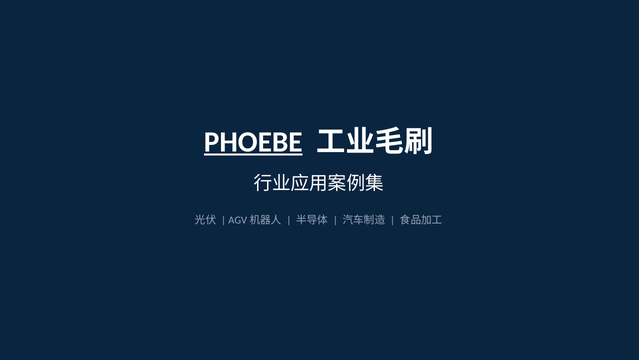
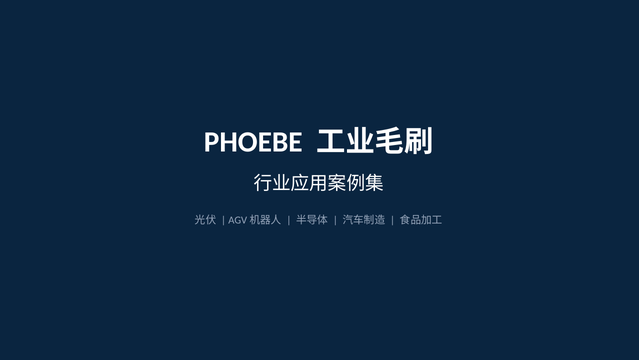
PHOEBE underline: present -> none
